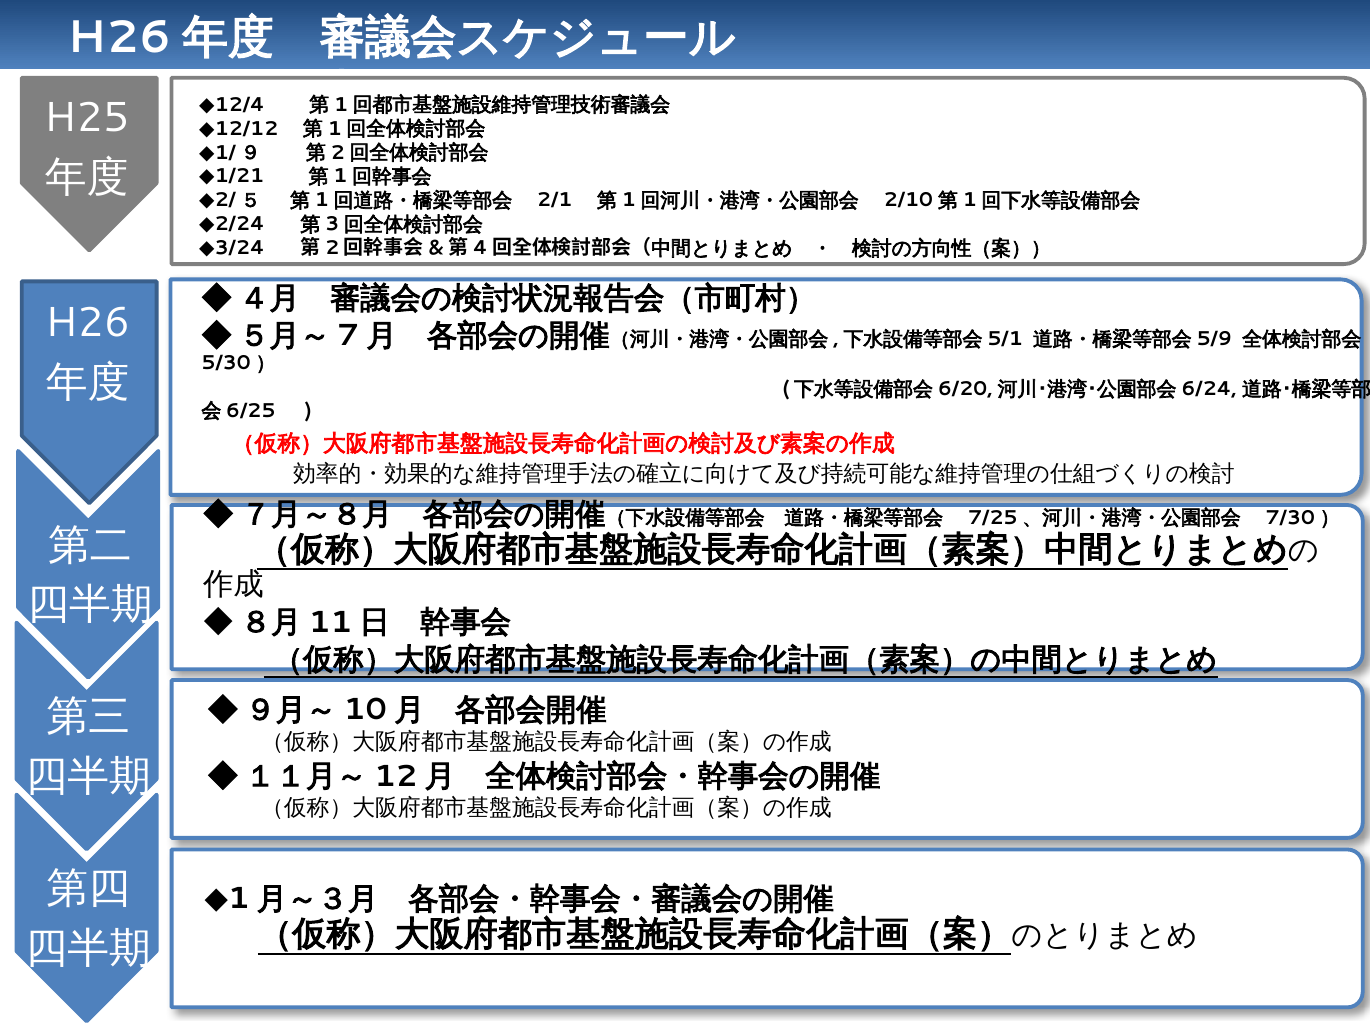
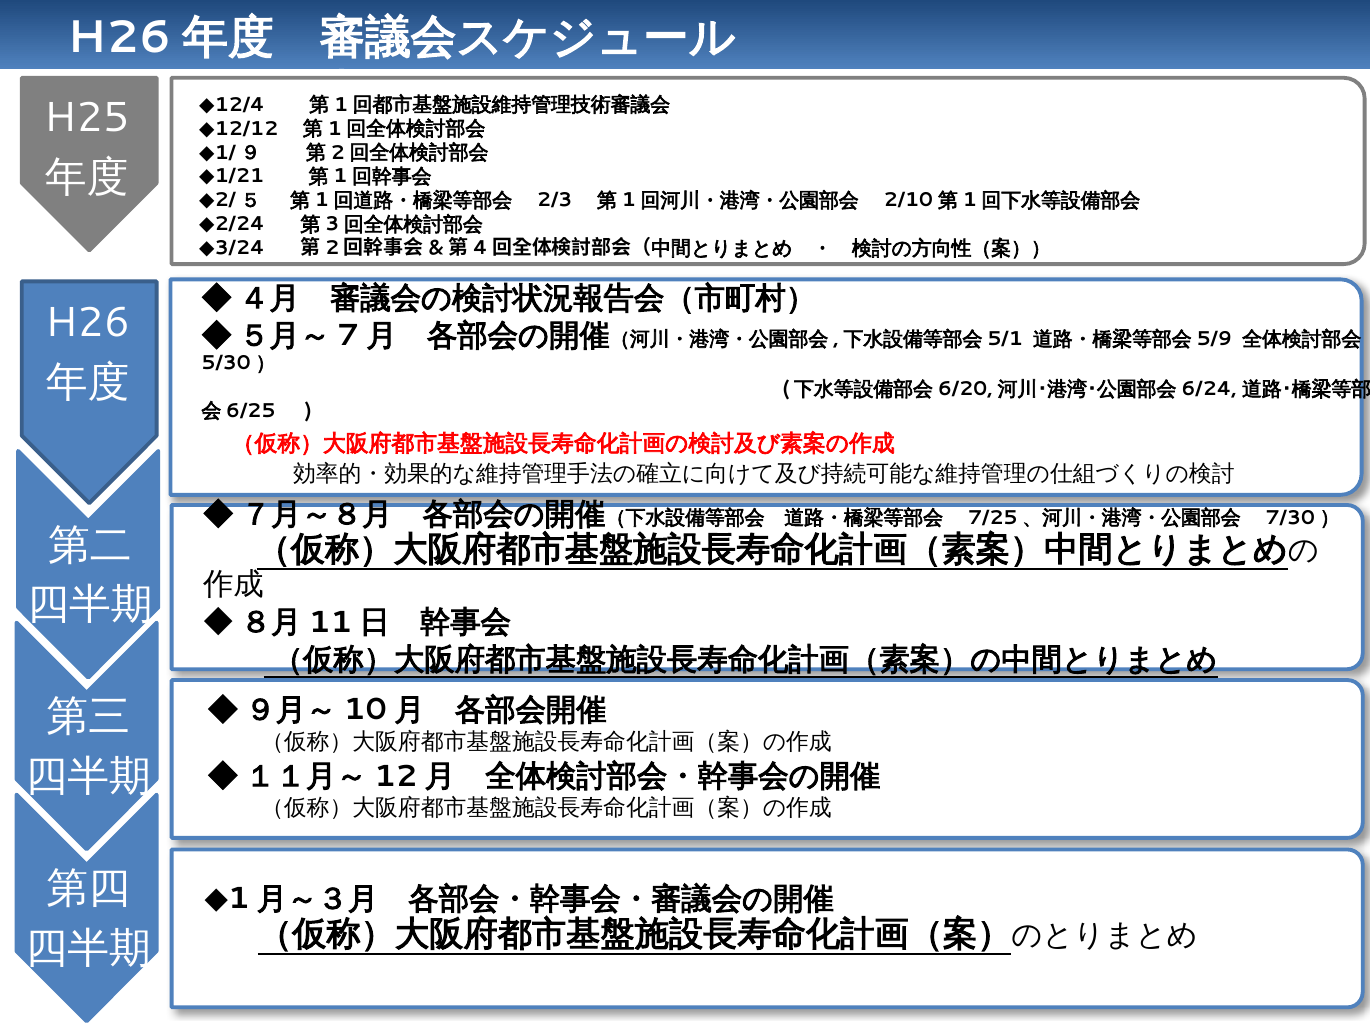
2/1: 2/1 -> 2/3
